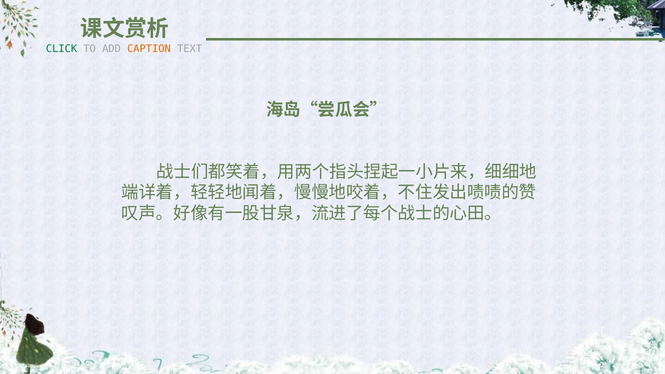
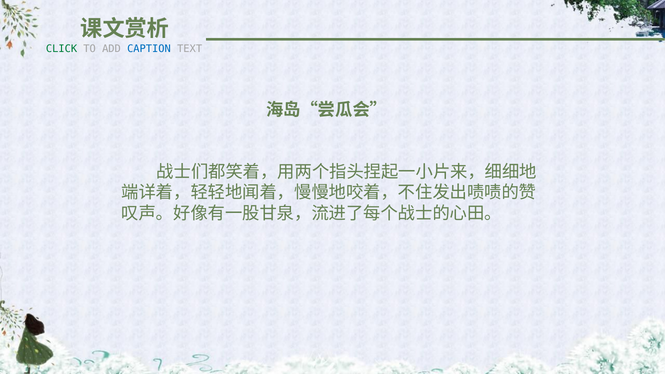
CAPTION colour: orange -> blue
